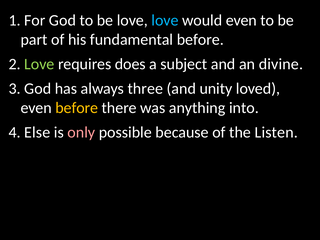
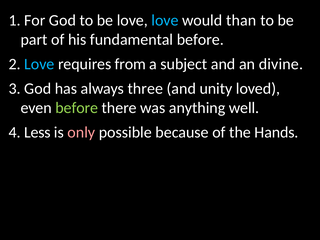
would even: even -> than
Love at (39, 64) colour: light green -> light blue
does: does -> from
before at (77, 108) colour: yellow -> light green
into: into -> well
Else: Else -> Less
Listen: Listen -> Hands
